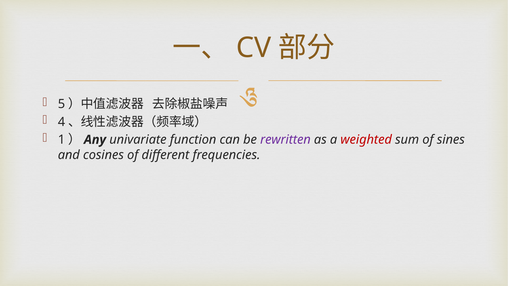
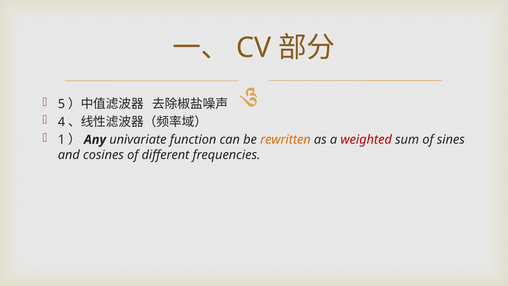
rewritten colour: purple -> orange
